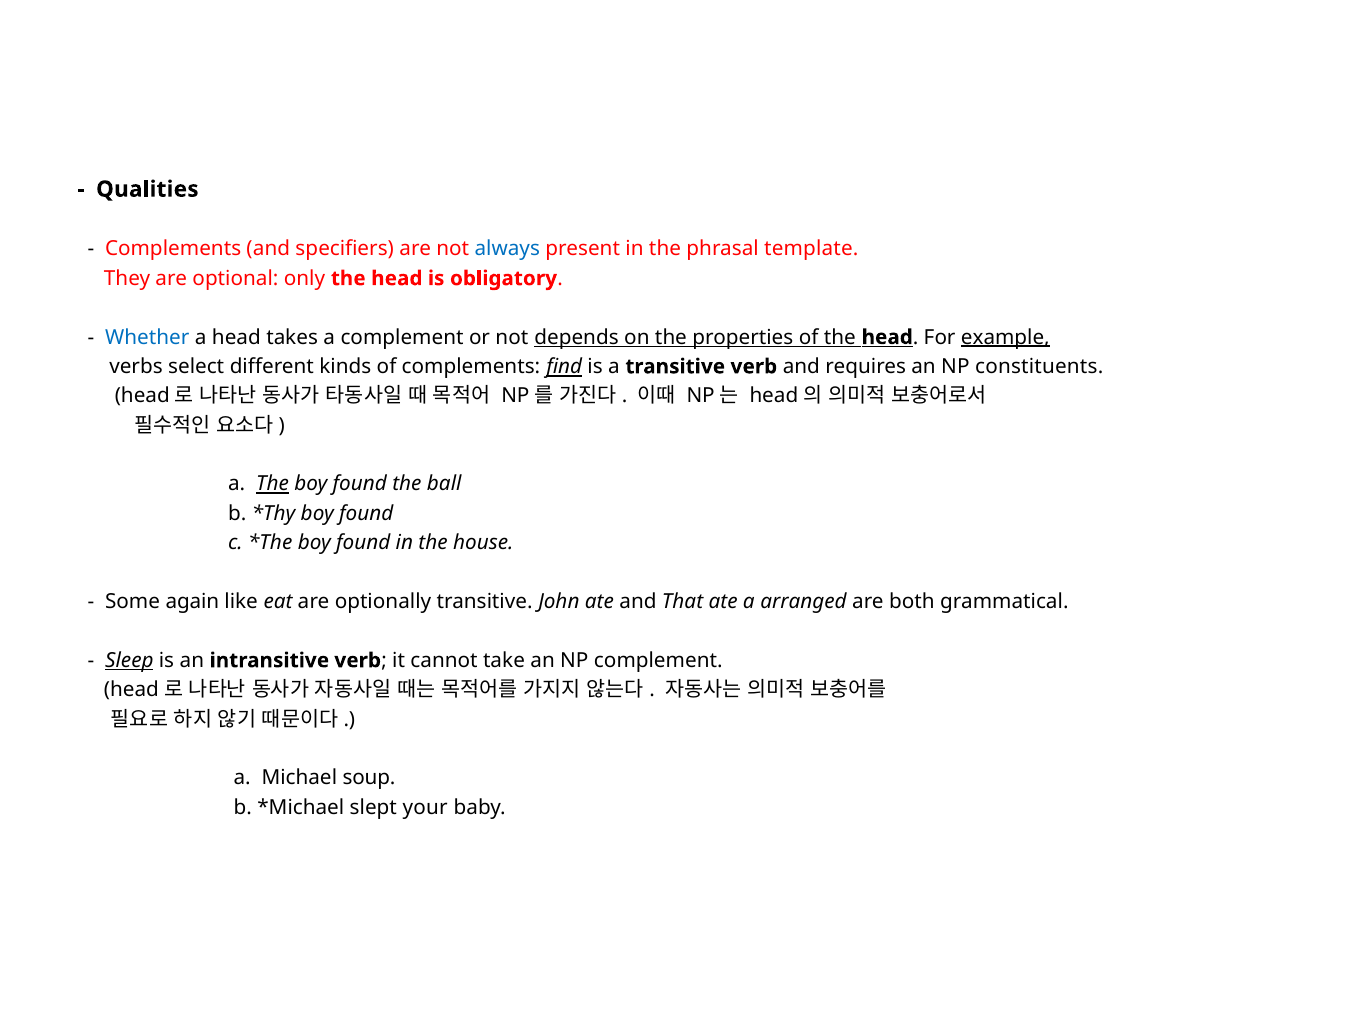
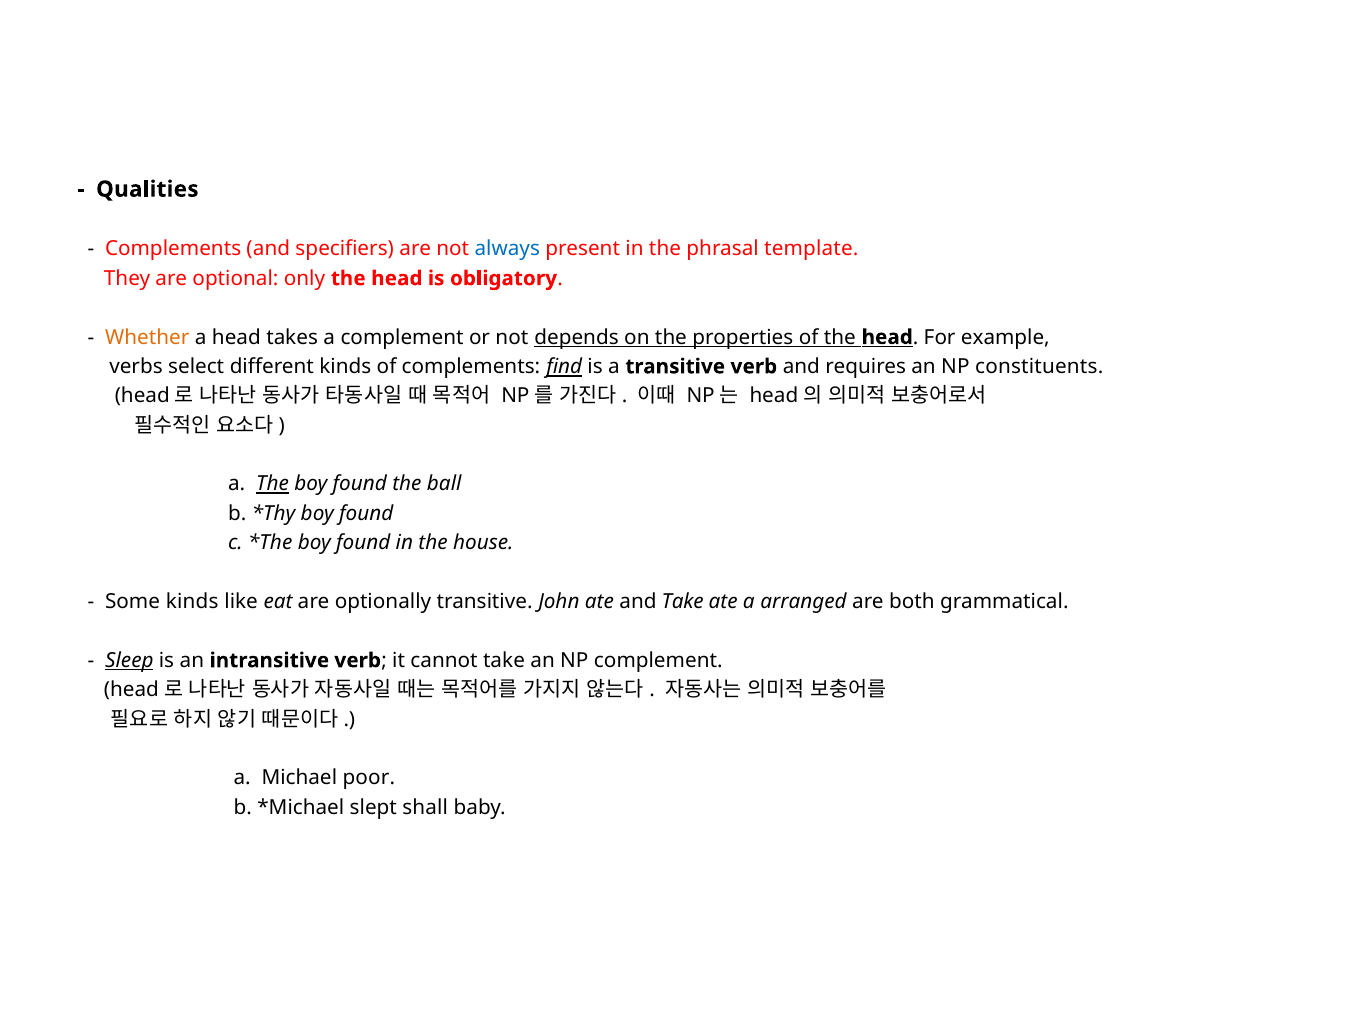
Whether colour: blue -> orange
example underline: present -> none
Some again: again -> kinds
and That: That -> Take
soup: soup -> poor
your: your -> shall
